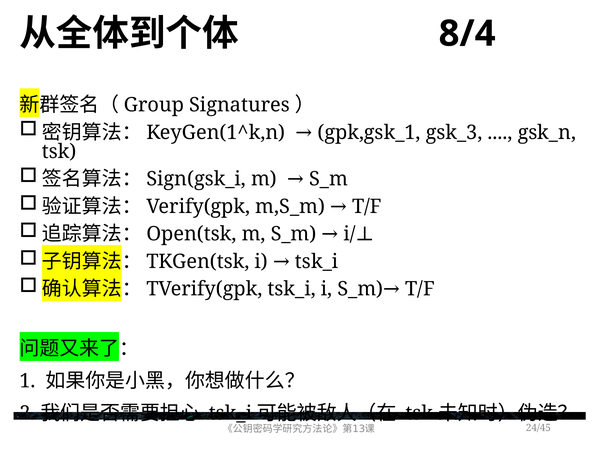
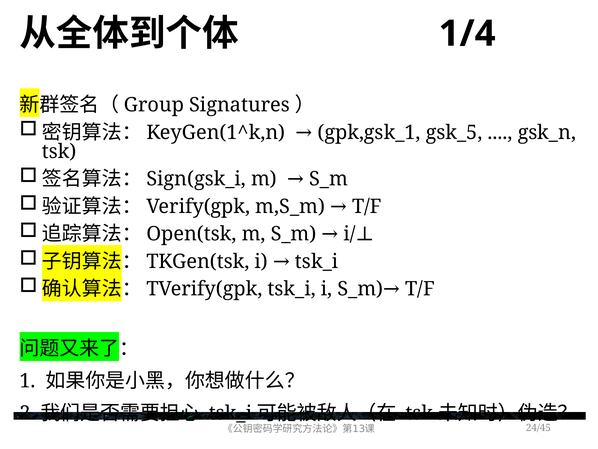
8/4: 8/4 -> 1/4
gsk_3: gsk_3 -> gsk_5
